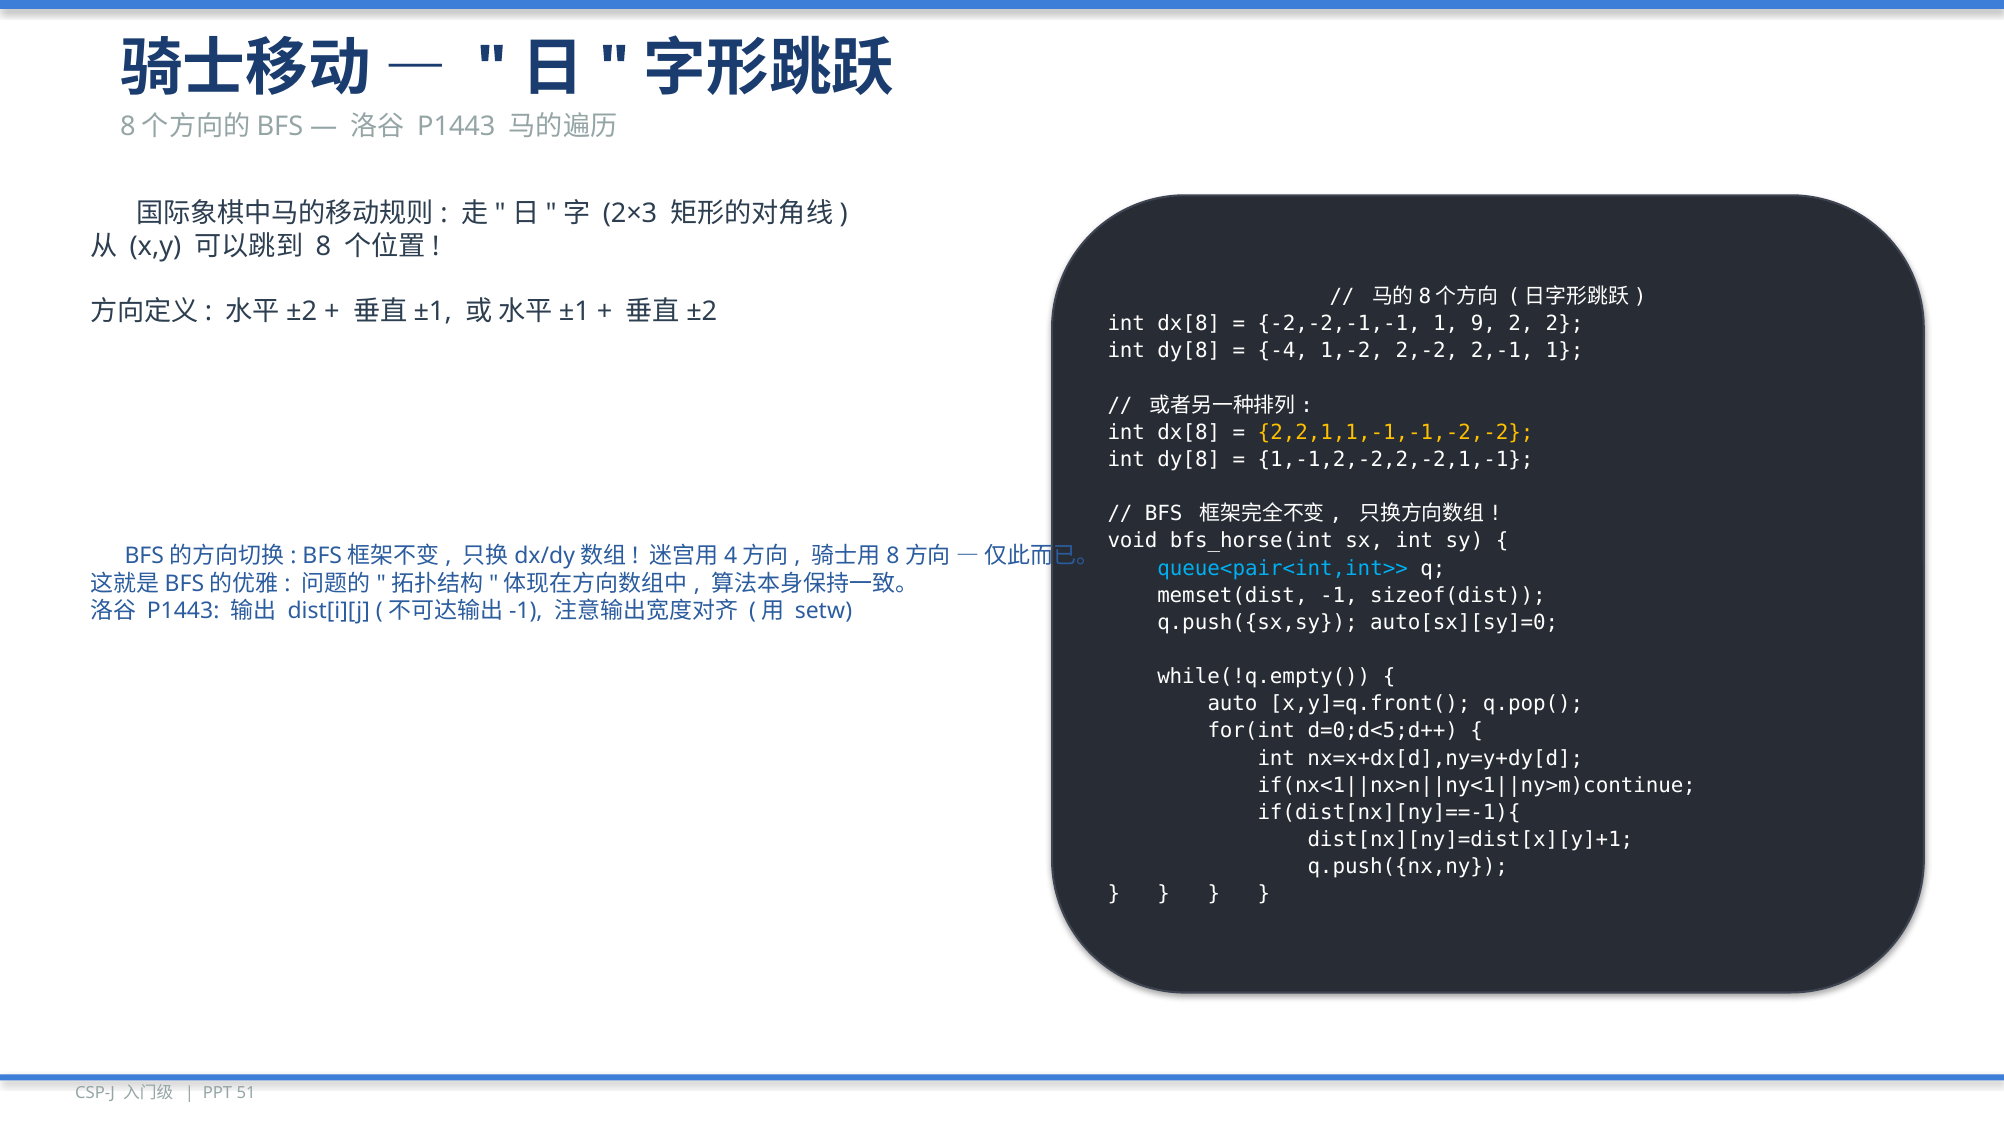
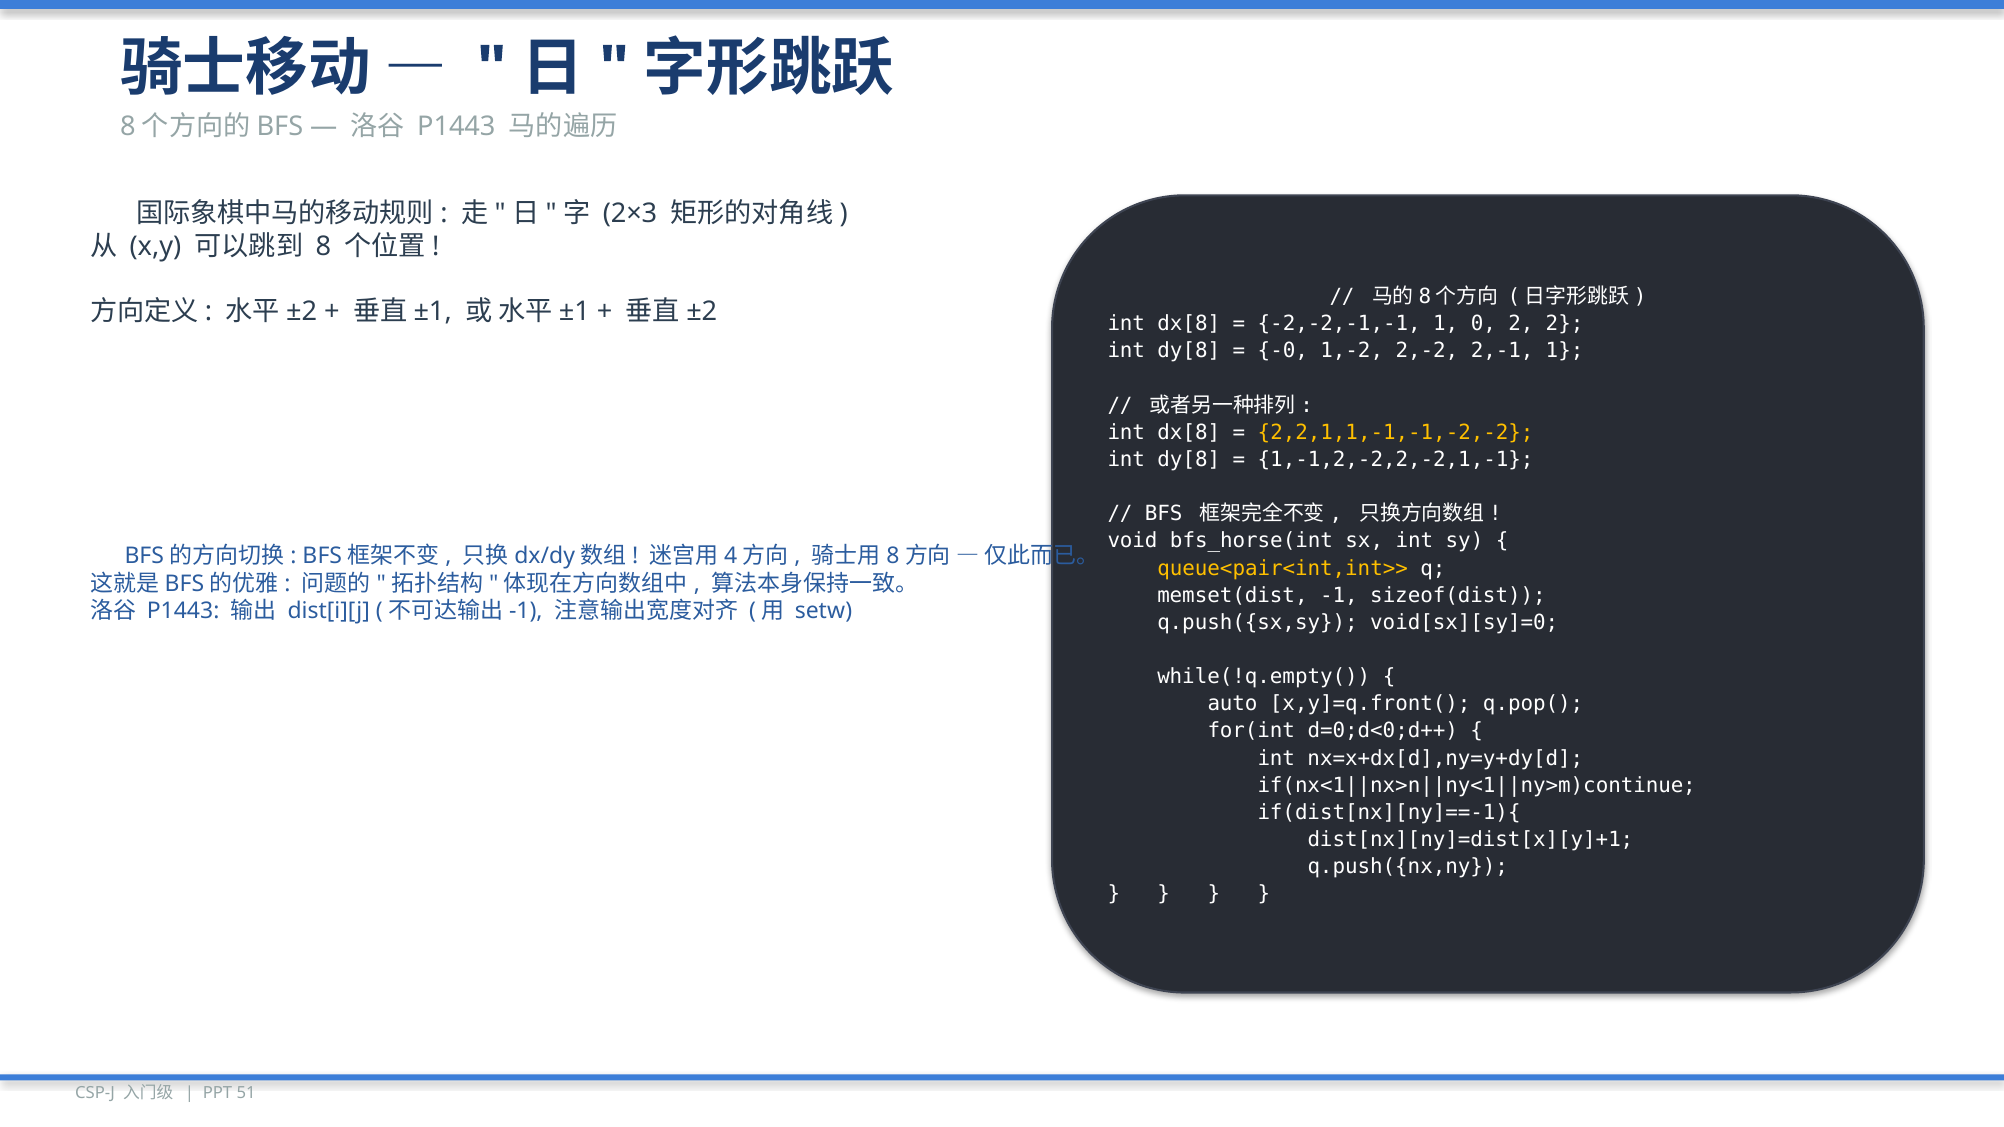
9: 9 -> 0
-4: -4 -> -0
queue<pair<int,int>> colour: light blue -> yellow
auto[sx][sy]=0: auto[sx][sy]=0 -> void[sx][sy]=0
d=0;d<5;d++: d=0;d<5;d++ -> d=0;d<0;d++
